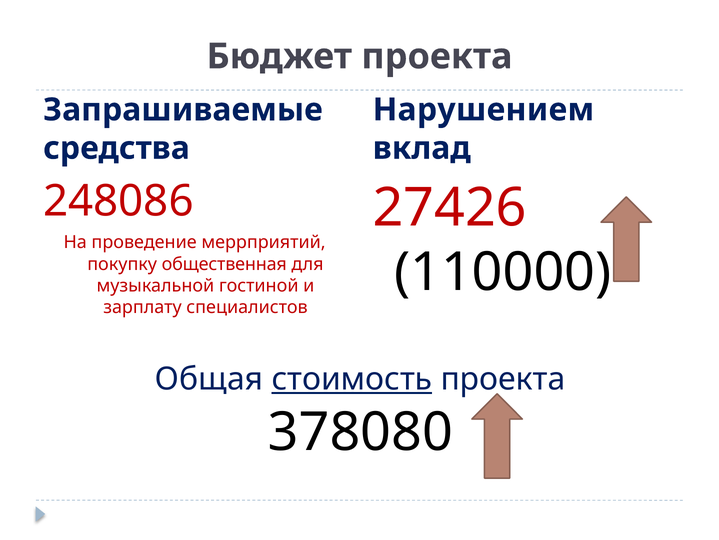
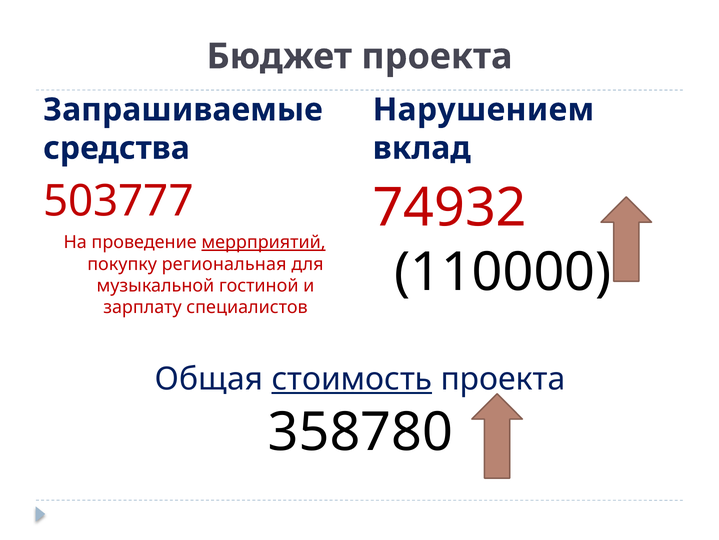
248086: 248086 -> 503777
27426: 27426 -> 74932
меррприятий underline: none -> present
общественная: общественная -> региональная
378080: 378080 -> 358780
